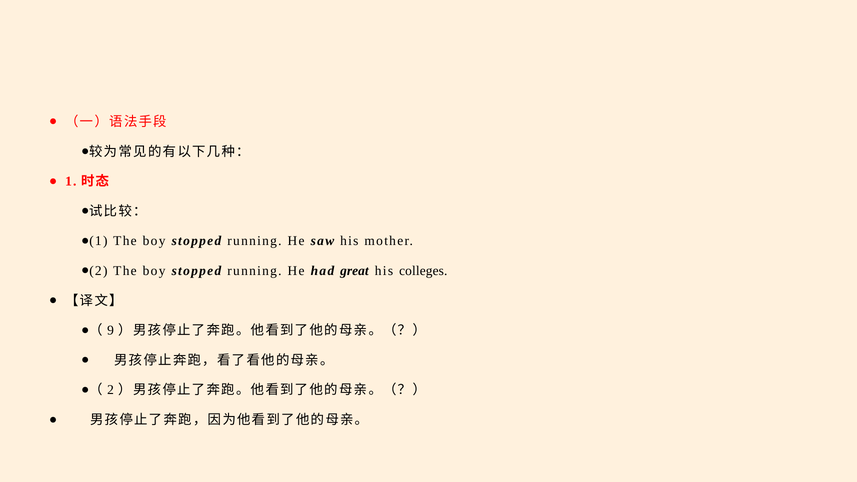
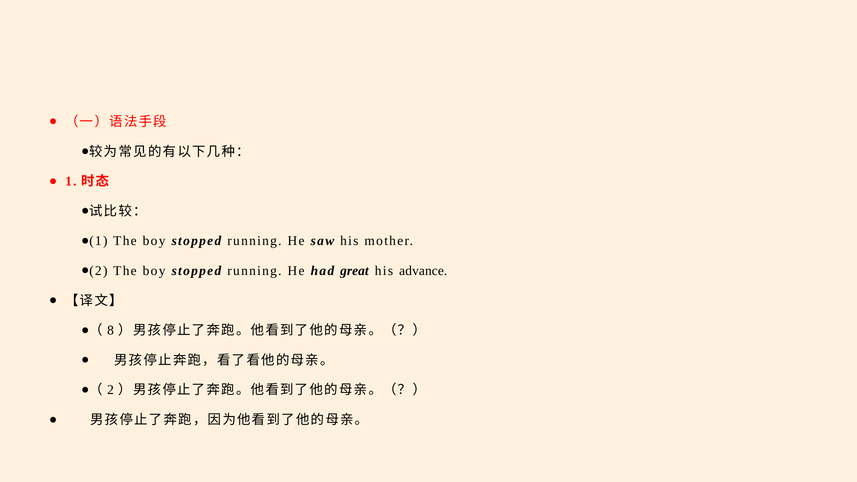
colleges: colleges -> advance
9: 9 -> 8
